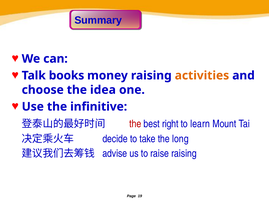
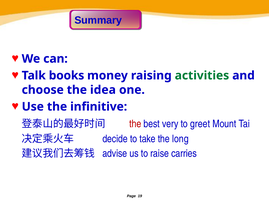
activities colour: orange -> green
right: right -> very
learn: learn -> greet
raise raising: raising -> carries
